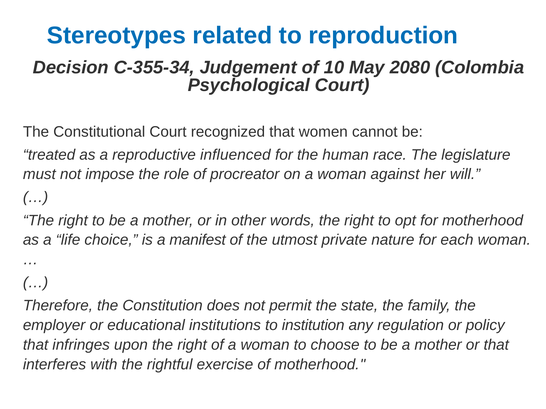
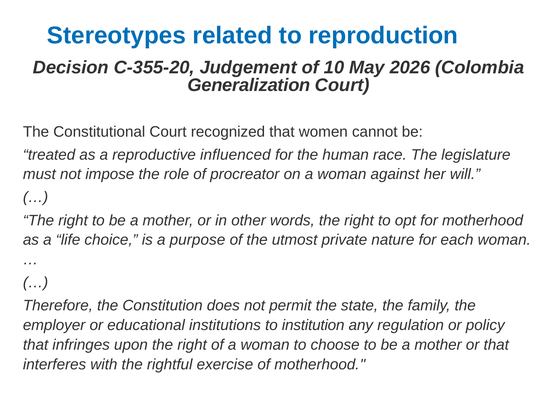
C-355-34: C-355-34 -> C-355-20
2080: 2080 -> 2026
Psychological: Psychological -> Generalization
manifest: manifest -> purpose
